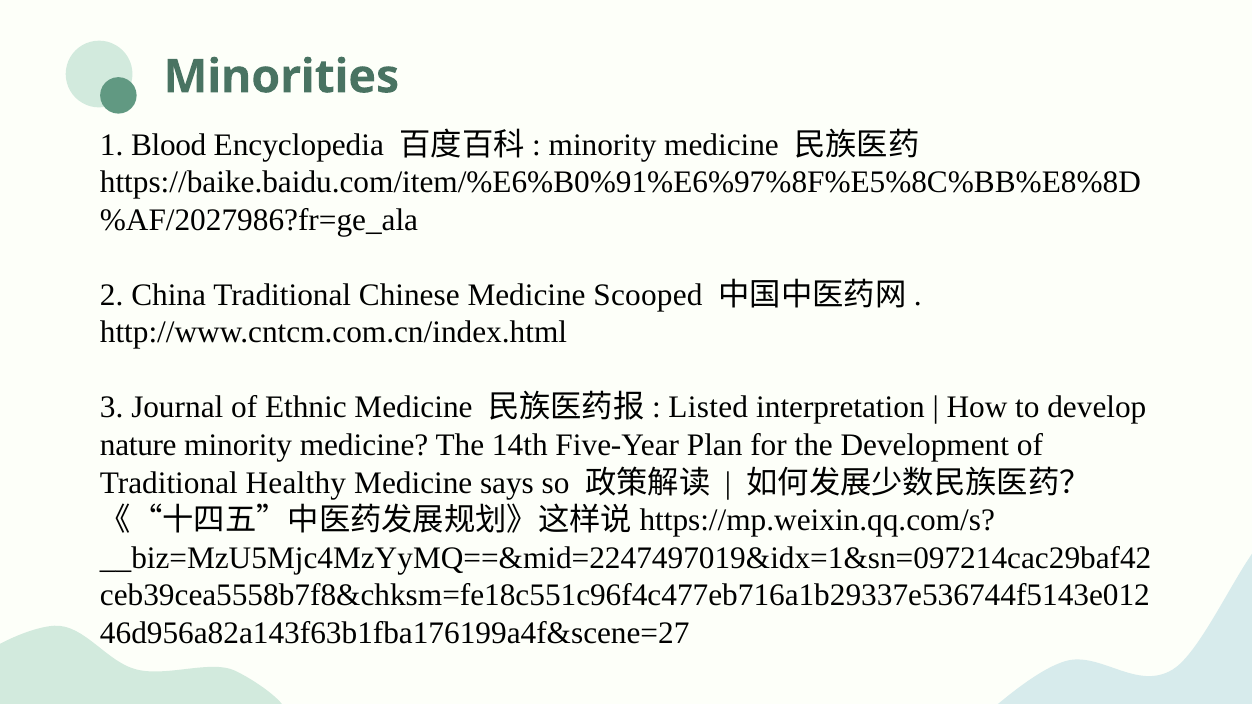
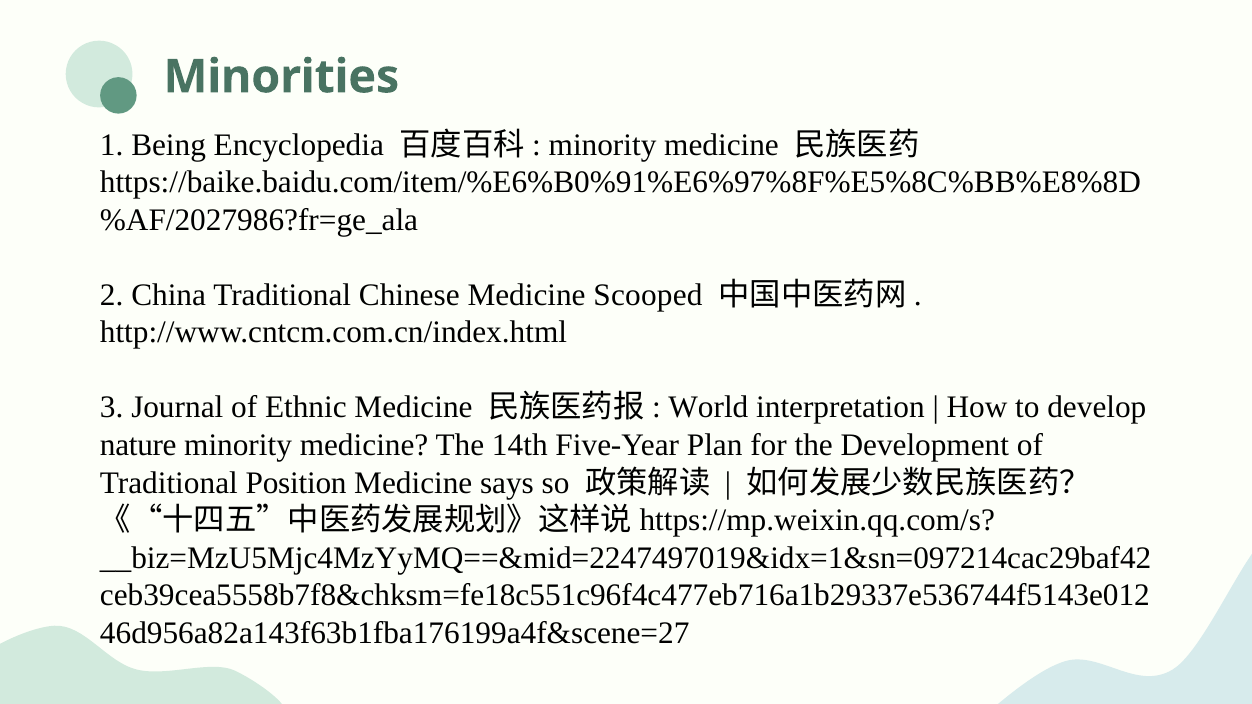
Blood: Blood -> Being
Listed: Listed -> World
Healthy: Healthy -> Position
